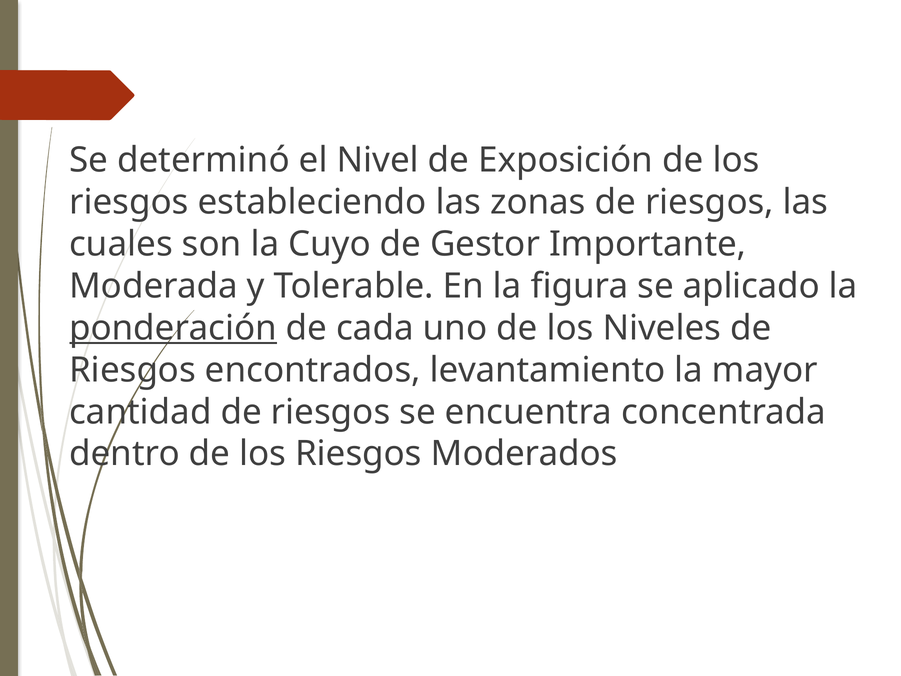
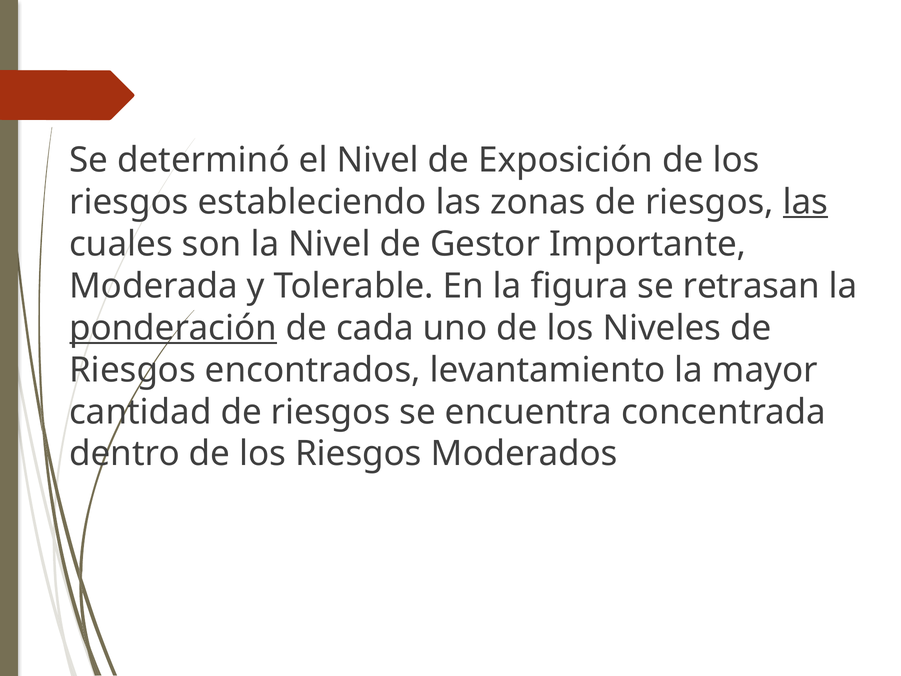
las at (805, 202) underline: none -> present
la Cuyo: Cuyo -> Nivel
aplicado: aplicado -> retrasan
